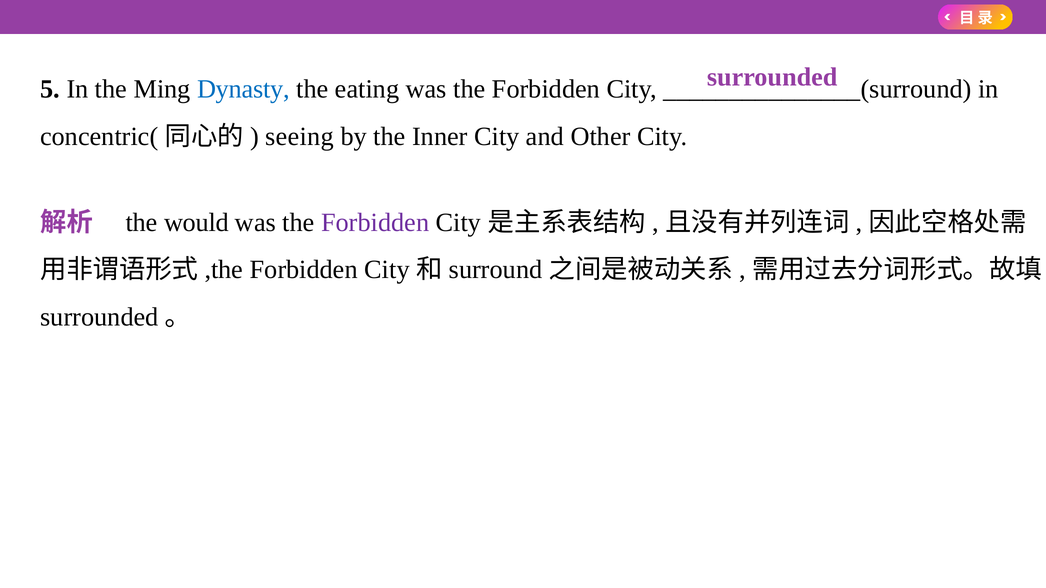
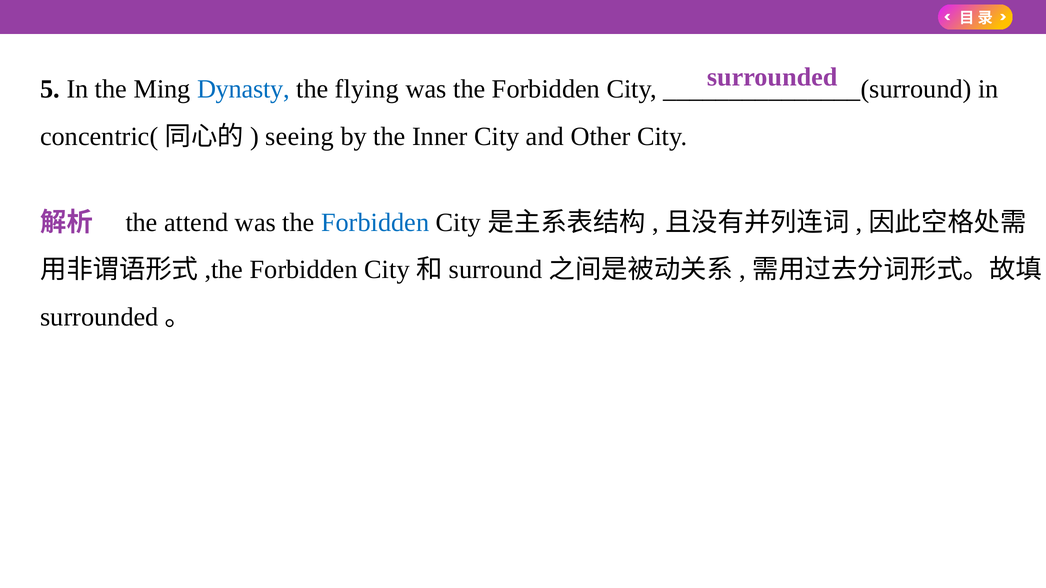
eating: eating -> flying
would: would -> attend
Forbidden at (375, 222) colour: purple -> blue
